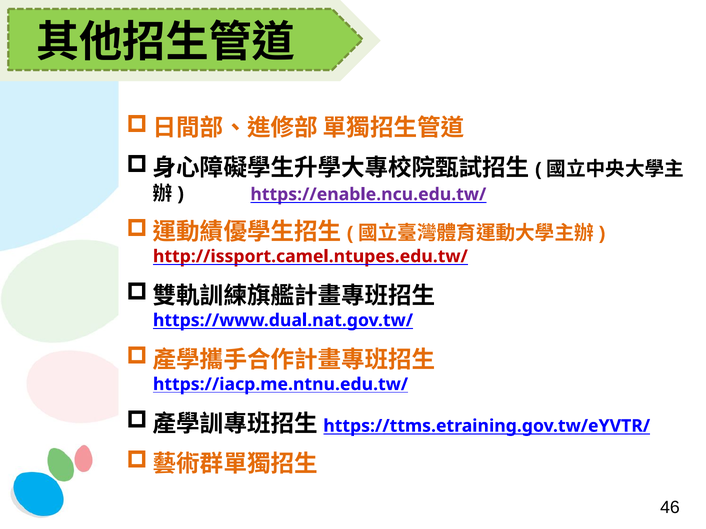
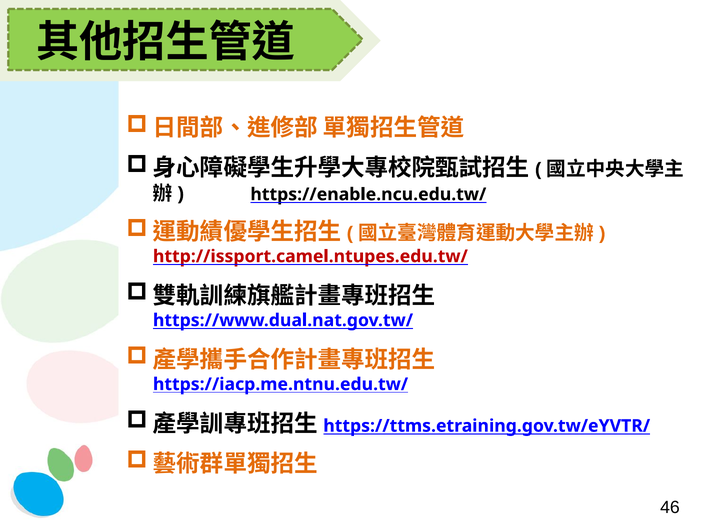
https://enable.ncu.edu.tw/ colour: purple -> black
